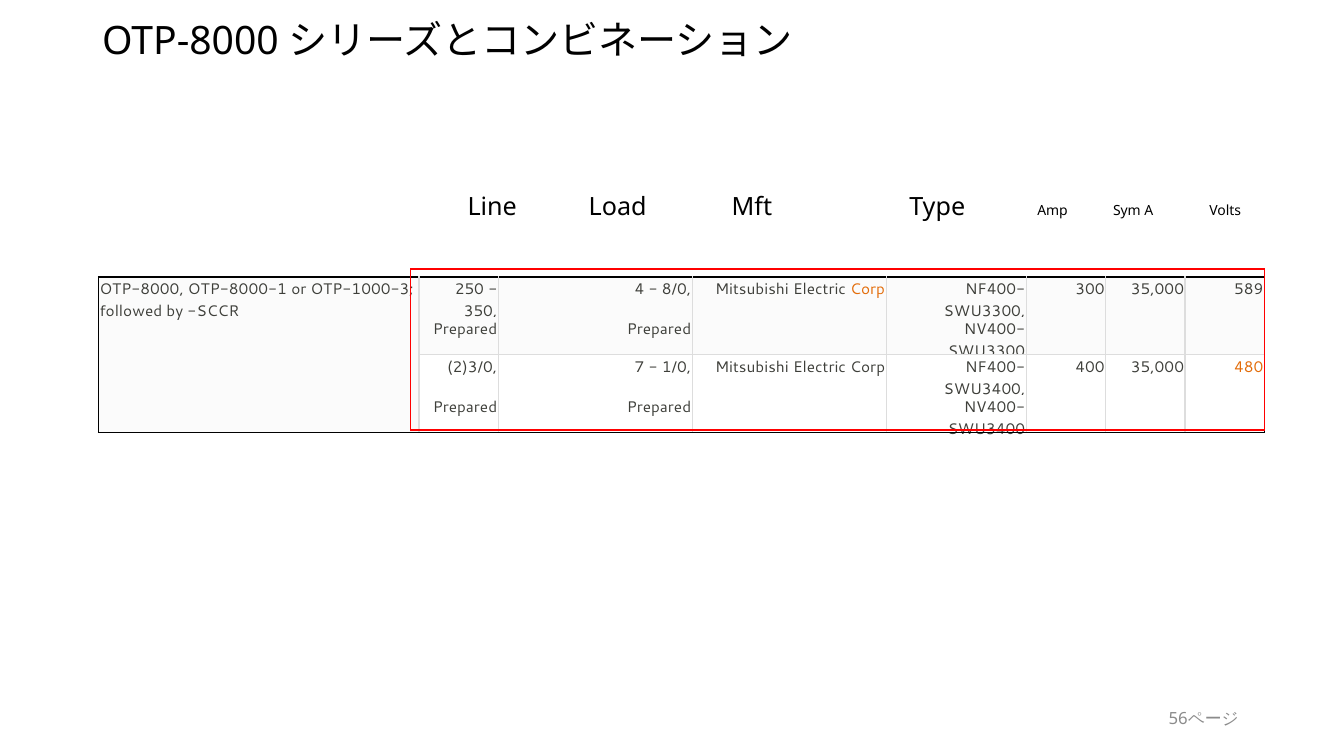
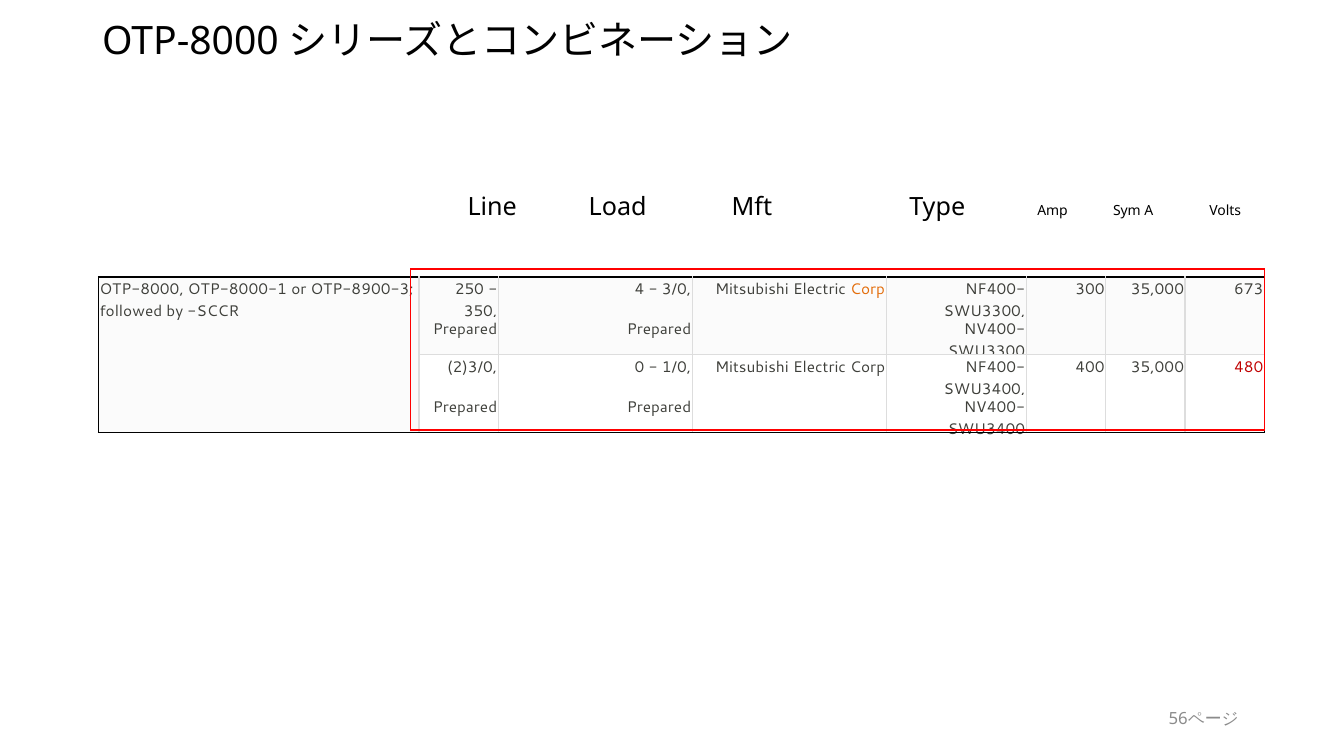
OTP-1000-3: OTP-1000-3 -> OTP-8900-3
8/0: 8/0 -> 3/0
589: 589 -> 673
7: 7 -> 0
480 colour: orange -> red
